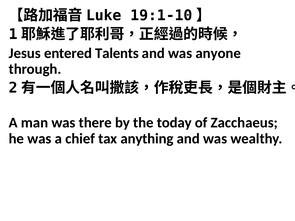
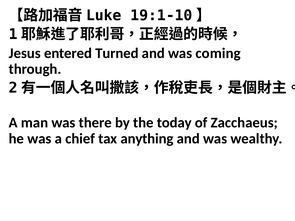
Talents: Talents -> Turned
anyone: anyone -> coming
